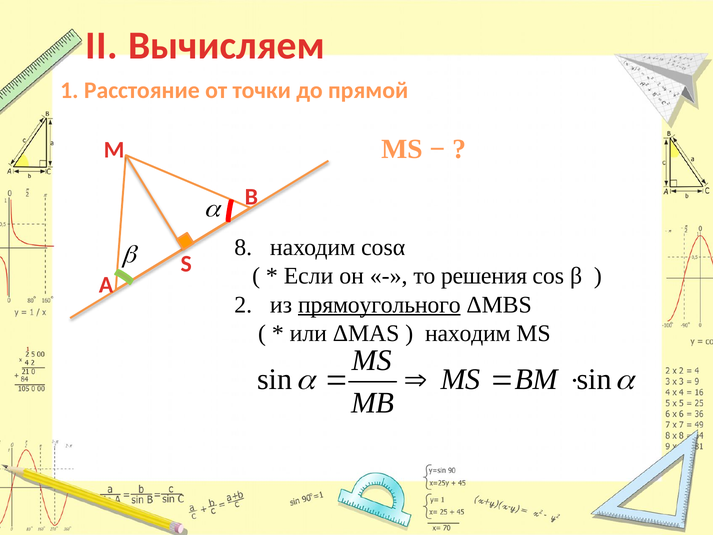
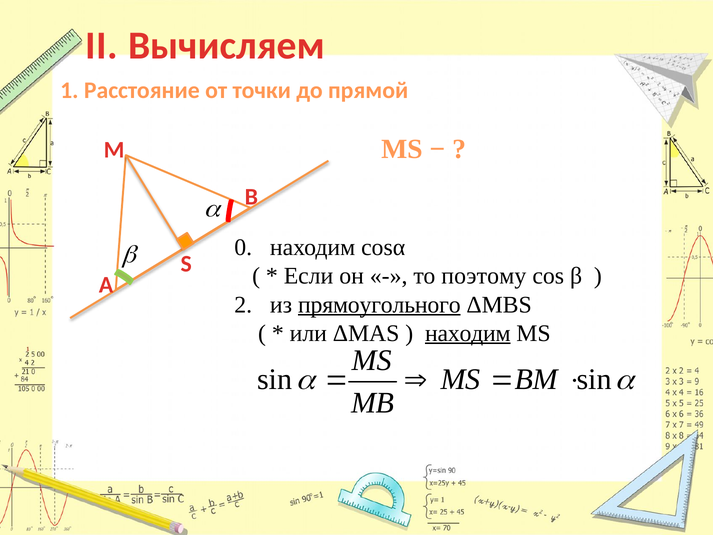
8: 8 -> 0
решения: решения -> поэтому
находим at (468, 333) underline: none -> present
